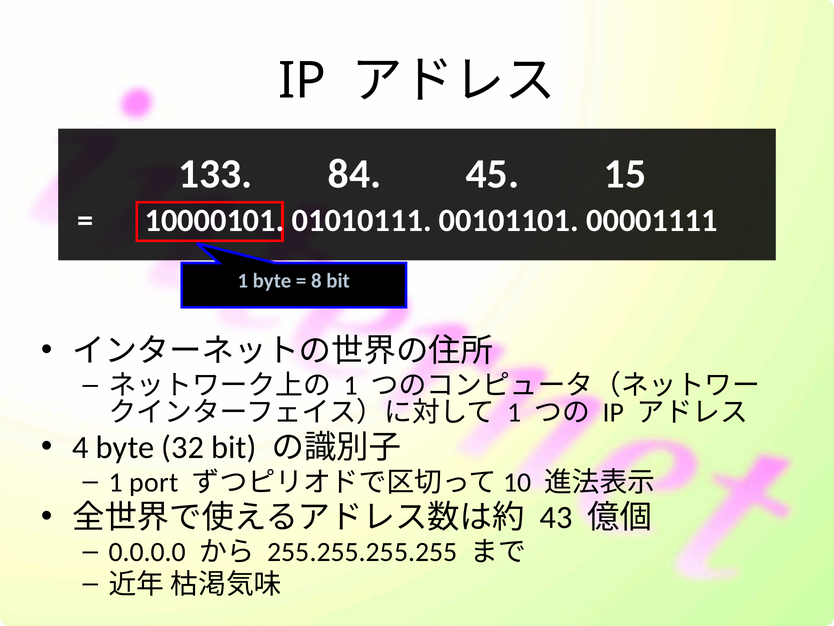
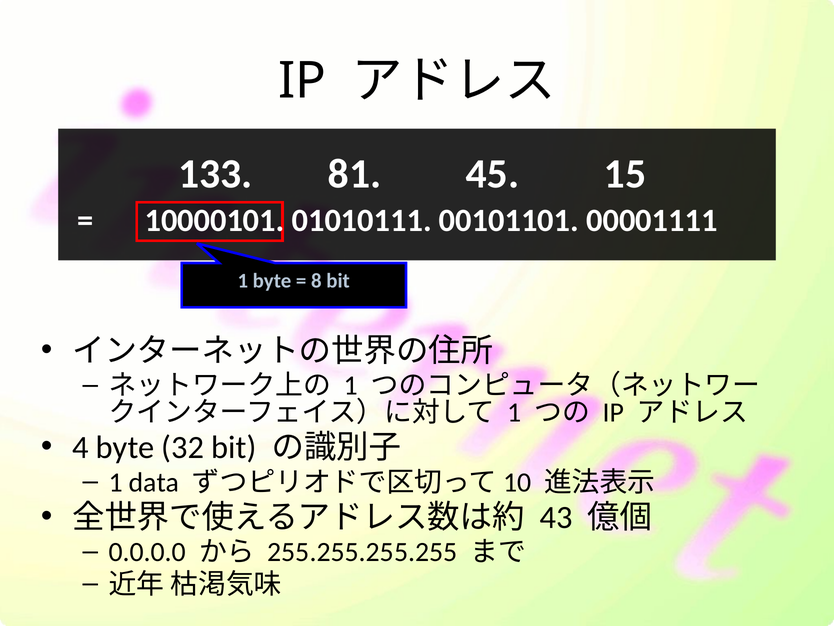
84: 84 -> 81
port: port -> data
